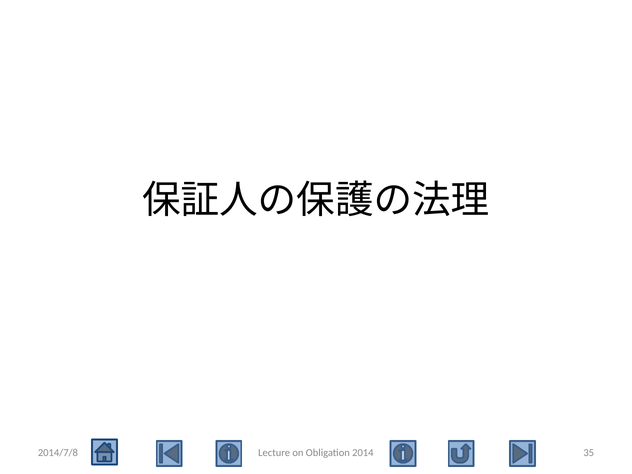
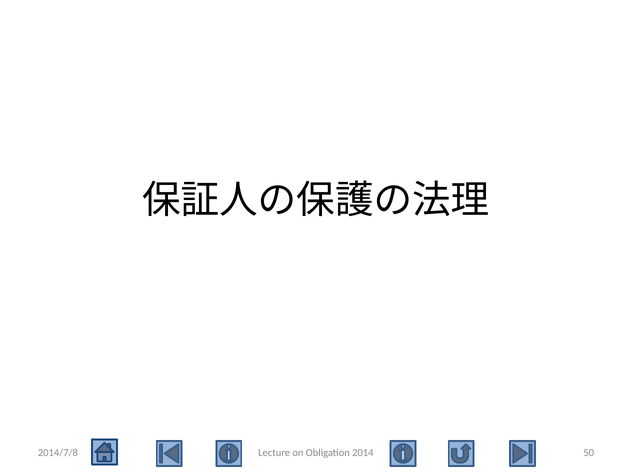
35: 35 -> 50
